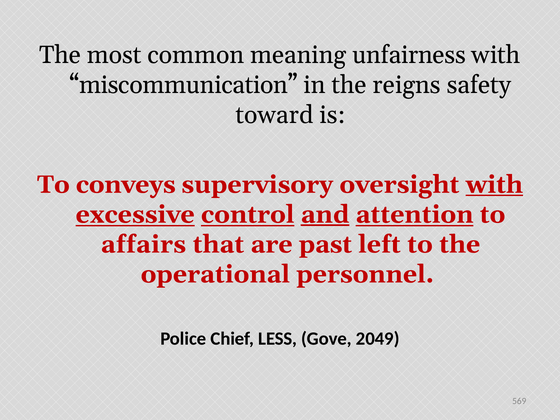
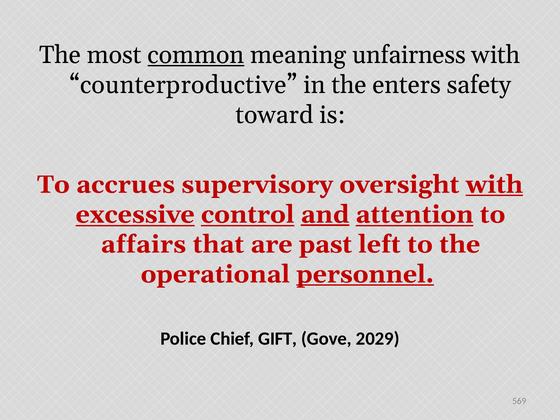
common underline: none -> present
miscommunication: miscommunication -> counterproductive
reigns: reigns -> enters
conveys: conveys -> accrues
personnel underline: none -> present
LESS: LESS -> GIFT
2049: 2049 -> 2029
